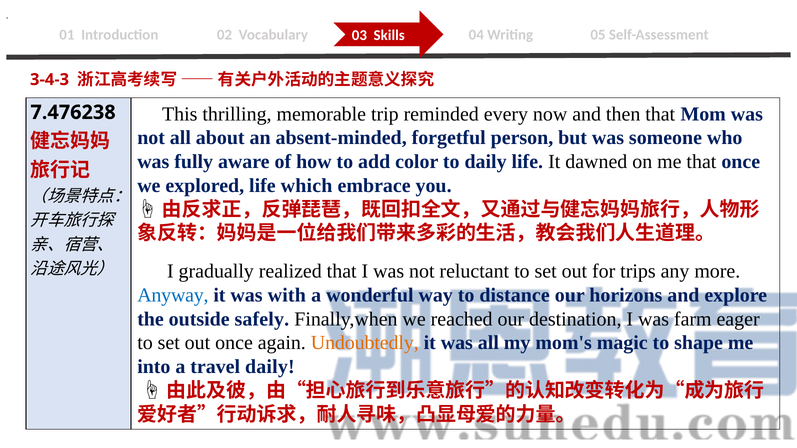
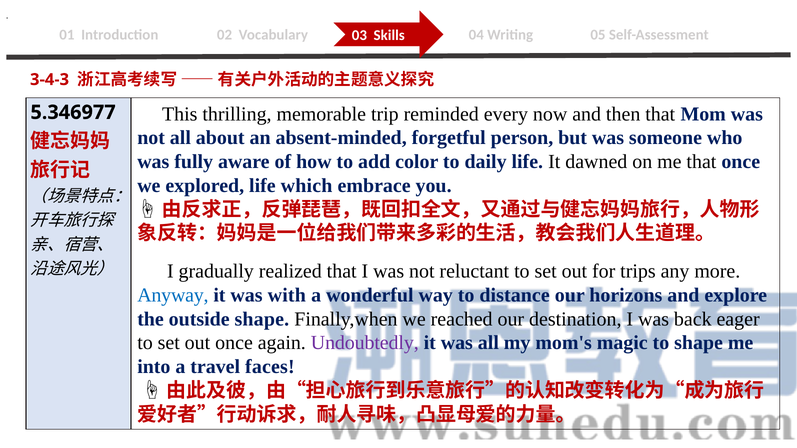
7.476238: 7.476238 -> 5.346977
outside safely: safely -> shape
farm: farm -> back
Undoubtedly colour: orange -> purple
travel daily: daily -> faces
